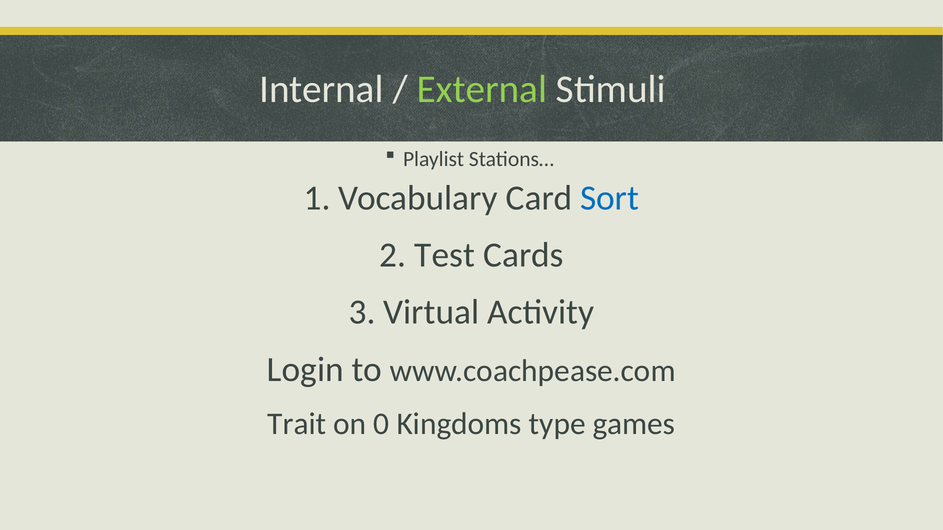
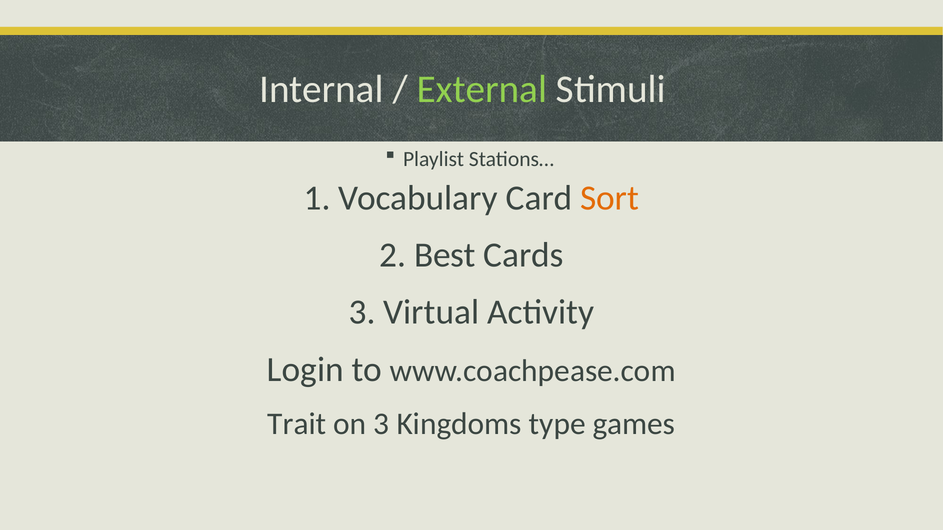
Sort colour: blue -> orange
Test: Test -> Best
on 0: 0 -> 3
